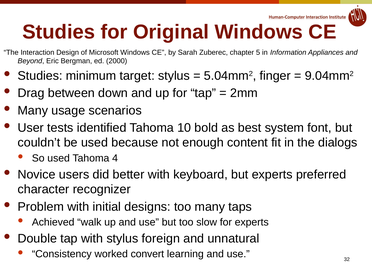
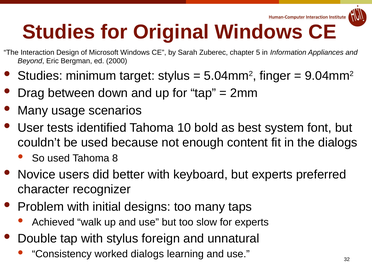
4: 4 -> 8
worked convert: convert -> dialogs
